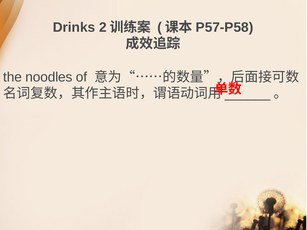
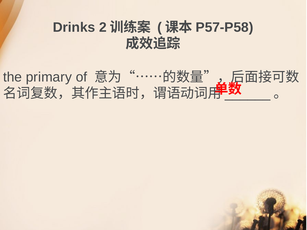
noodles: noodles -> primary
